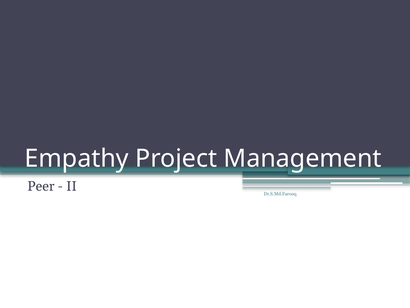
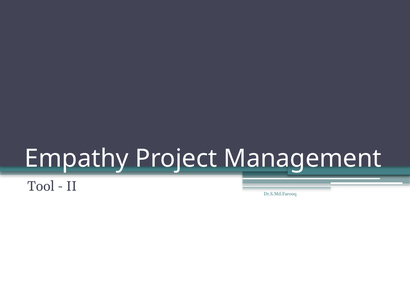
Peer: Peer -> Tool
